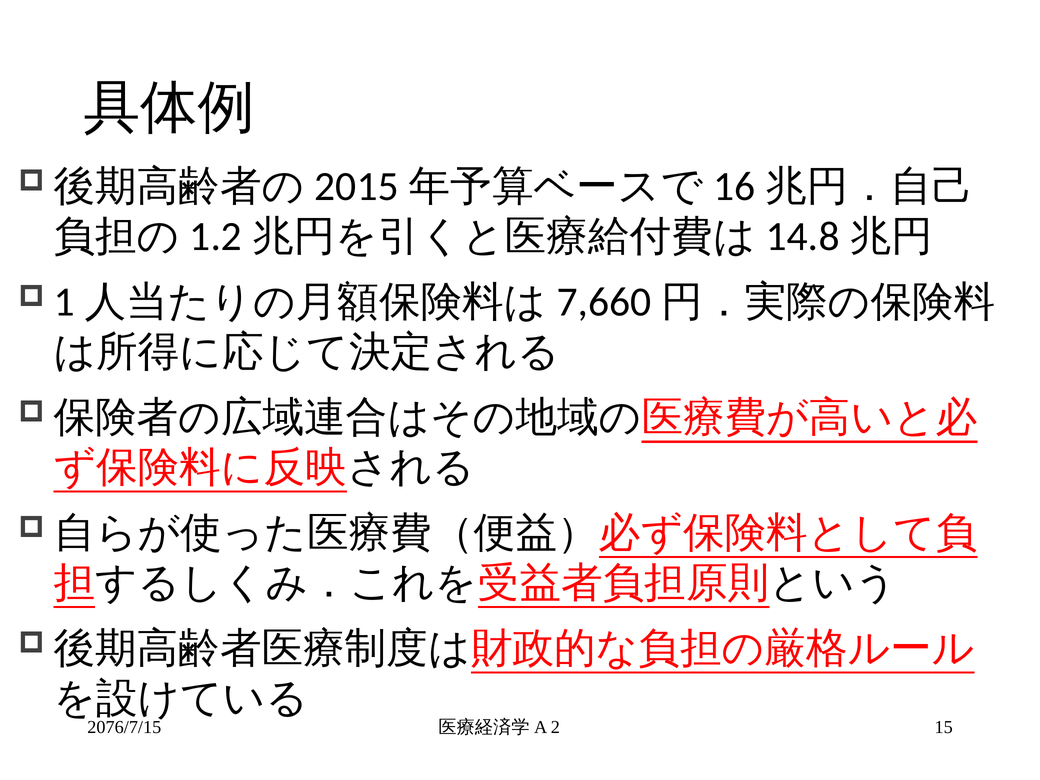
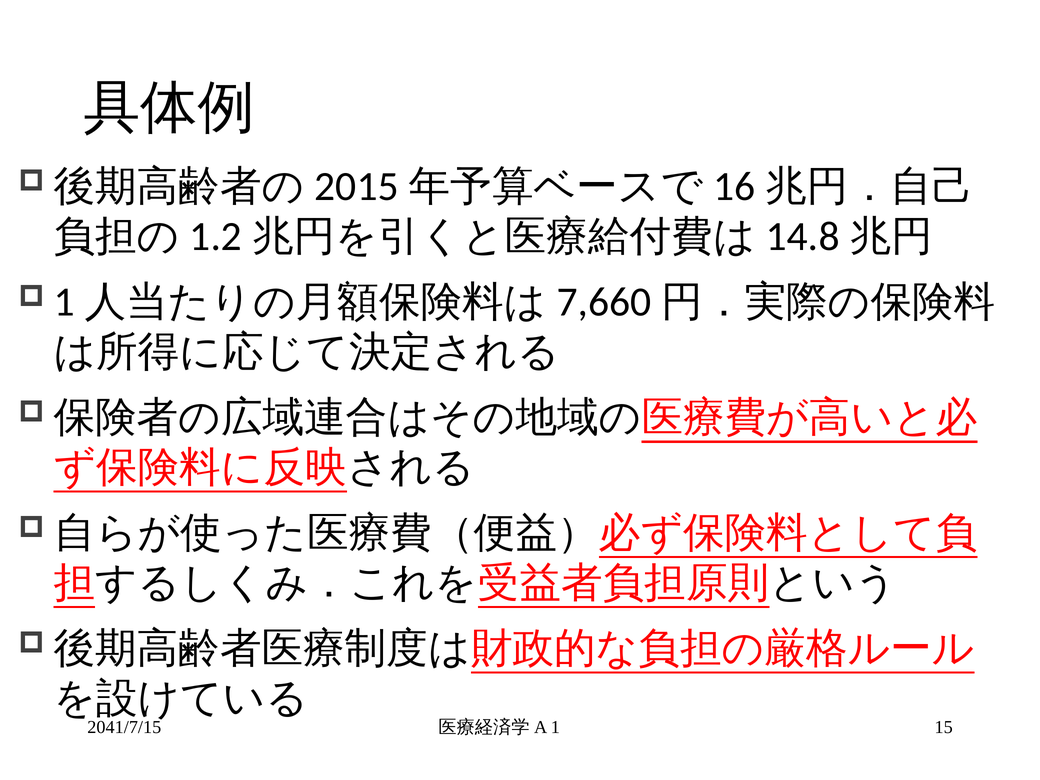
2076/7/15: 2076/7/15 -> 2041/7/15
2: 2 -> 1
